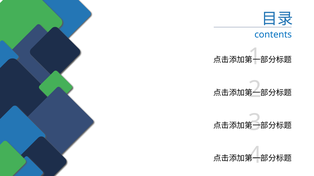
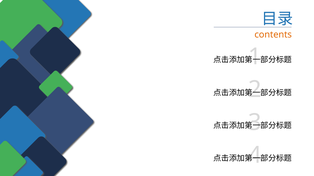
contents colour: blue -> orange
